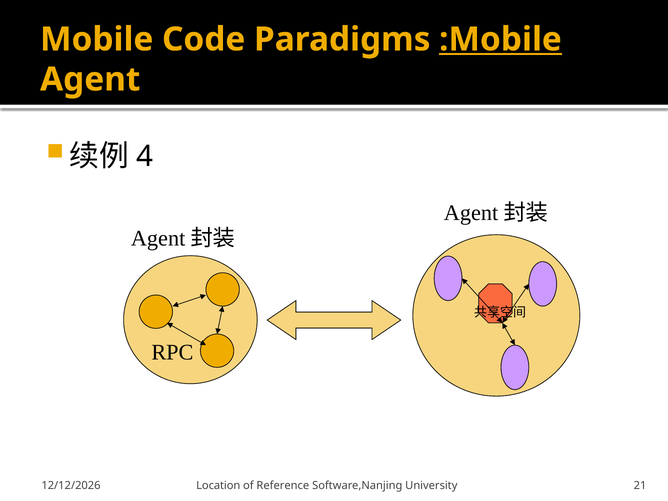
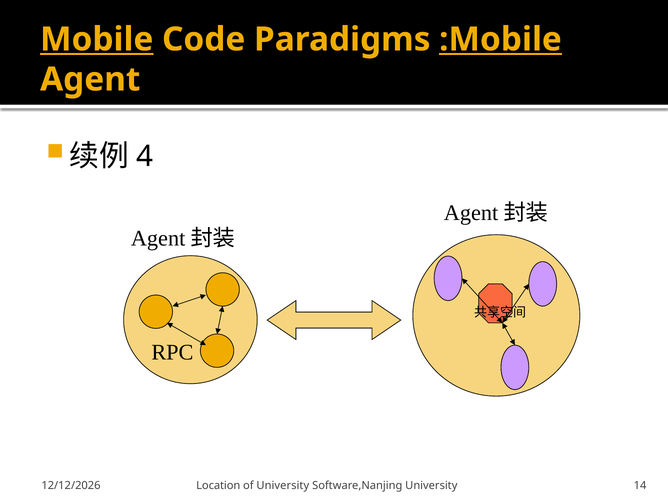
Mobile underline: none -> present
of Reference: Reference -> University
21: 21 -> 14
